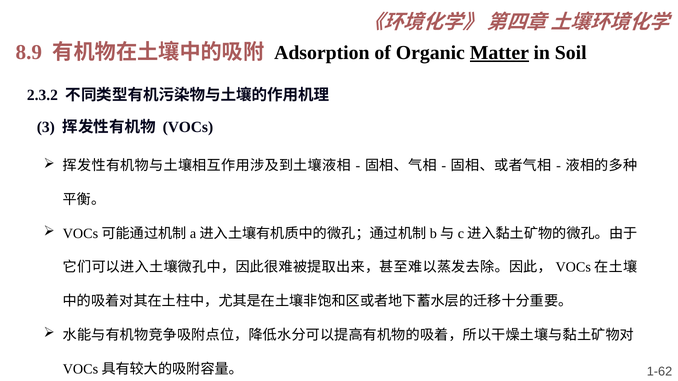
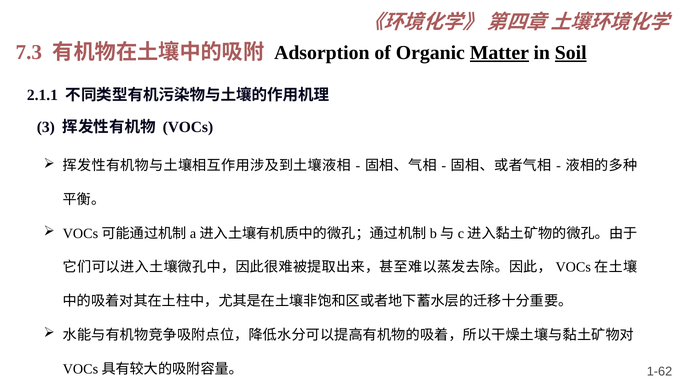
8.9: 8.9 -> 7.3
Soil underline: none -> present
2.3.2: 2.3.2 -> 2.1.1
